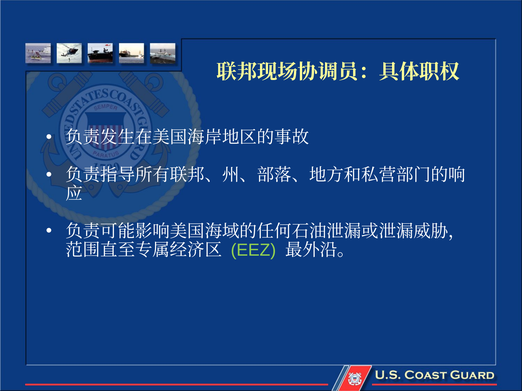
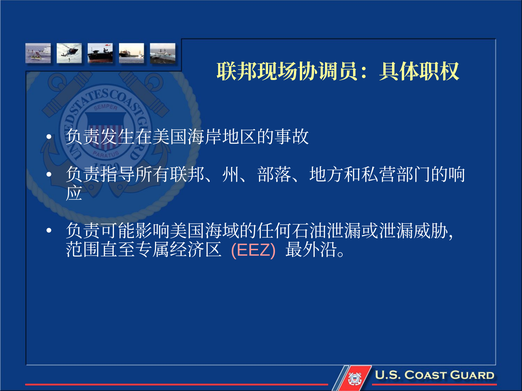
EEZ colour: light green -> pink
